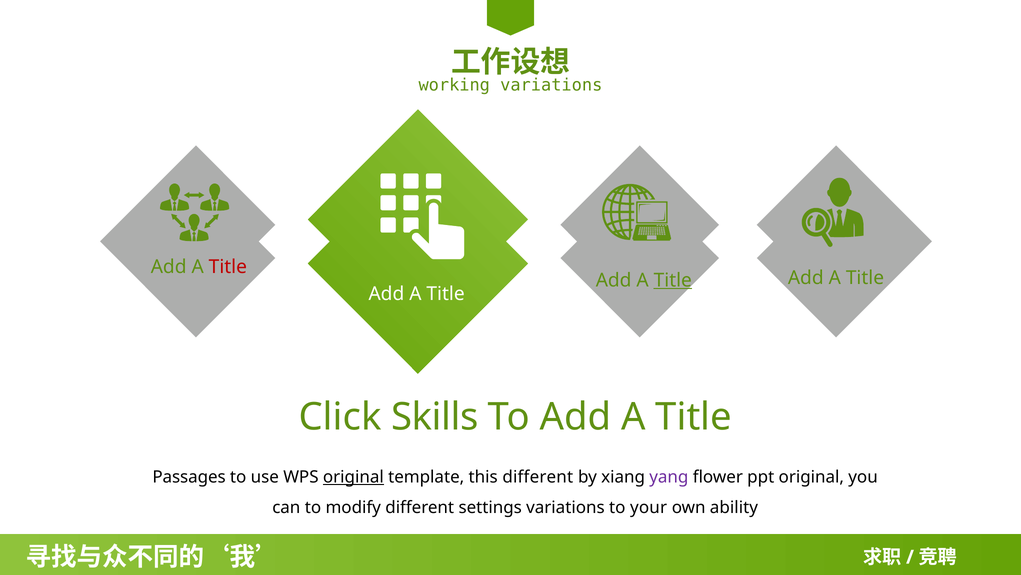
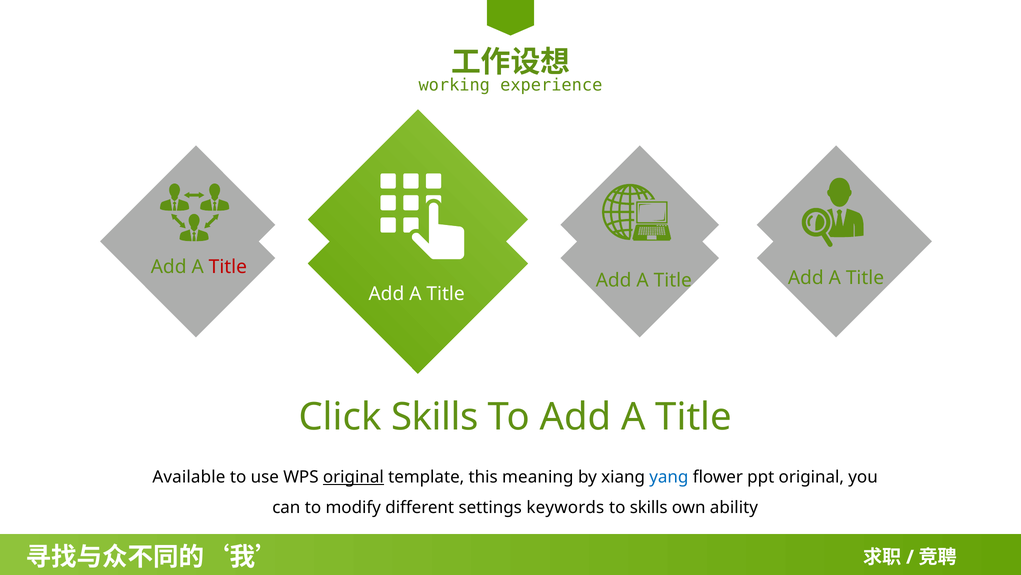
working variations: variations -> experience
Title at (673, 280) underline: present -> none
Passages: Passages -> Available
this different: different -> meaning
yang colour: purple -> blue
settings variations: variations -> keywords
to your: your -> skills
